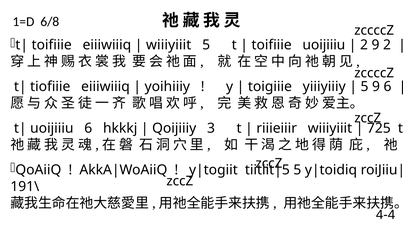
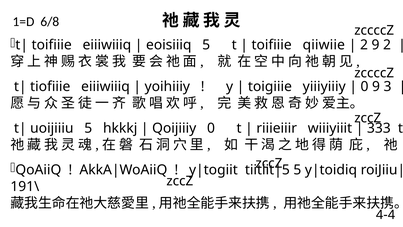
wiiiyiiit at (169, 45): wiiiyiiit -> eoisiiiq
toifiiie uoijiiiu: uoijiiiu -> qiiwiie
5 at (365, 87): 5 -> 0
9 6: 6 -> 3
uoijiiiu 6: 6 -> 5
Qoijiiiy 3: 3 -> 0
725: 725 -> 333
